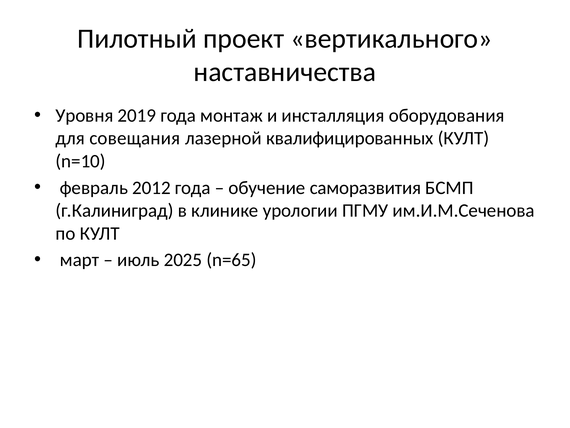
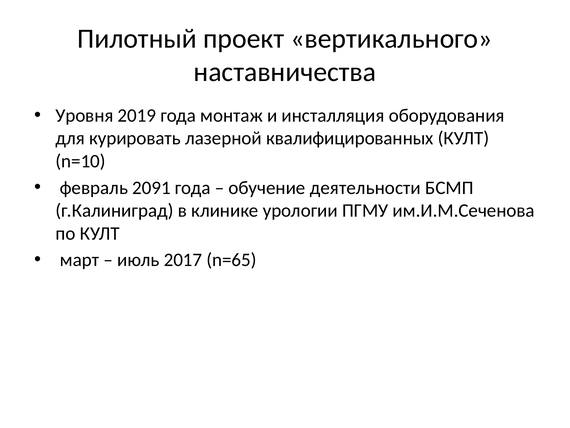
совещания: совещания -> курировать
2012: 2012 -> 2091
саморазвития: саморазвития -> деятельности
2025: 2025 -> 2017
